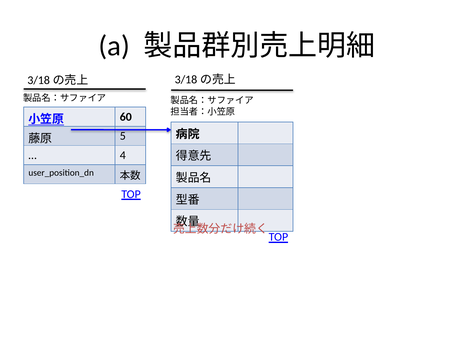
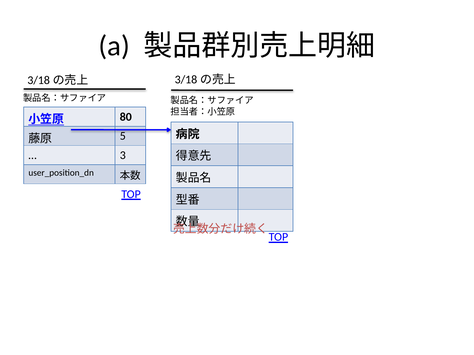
60: 60 -> 80
4: 4 -> 3
